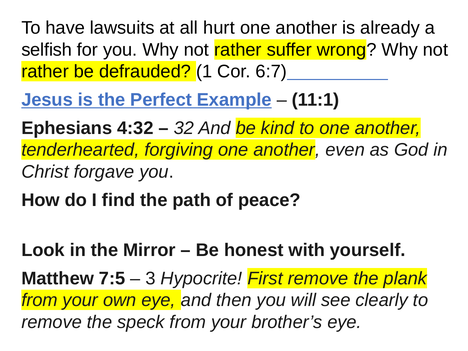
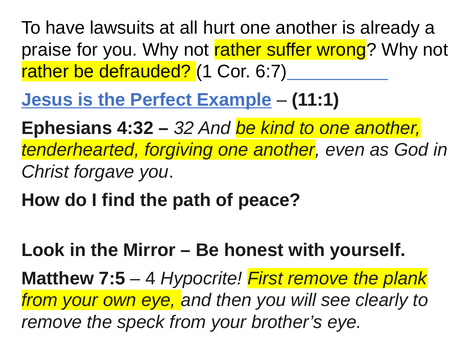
selfish: selfish -> praise
3: 3 -> 4
